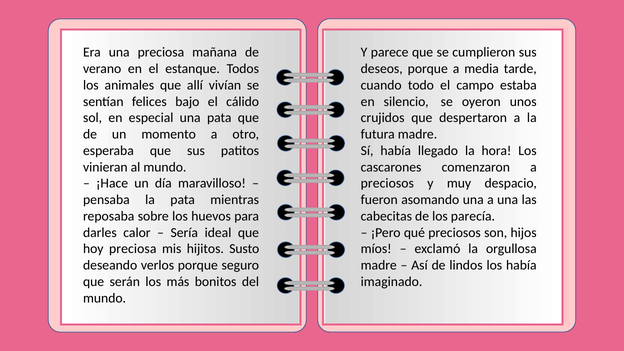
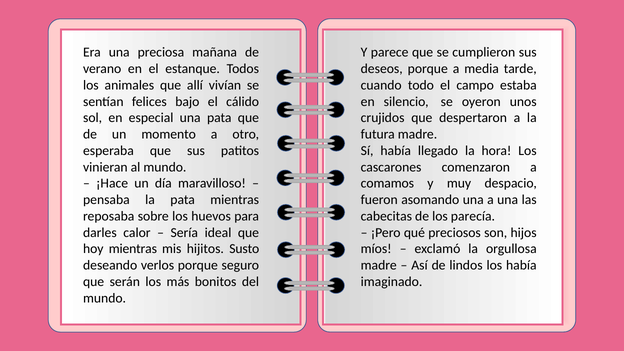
preciosos at (387, 183): preciosos -> comamos
hoy preciosa: preciosa -> mientras
